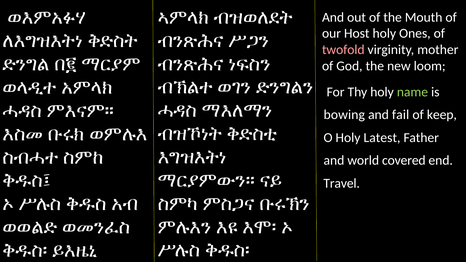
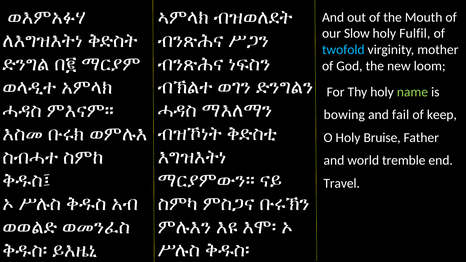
Host: Host -> Slow
Ones: Ones -> Fulfil
twofold colour: pink -> light blue
Latest: Latest -> Bruise
covered: covered -> tremble
